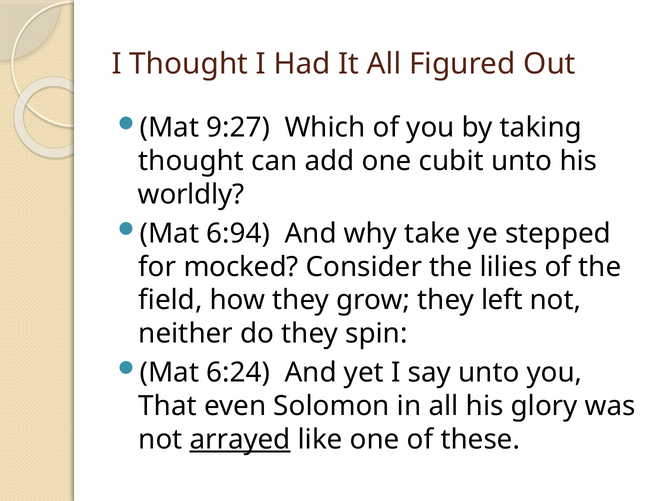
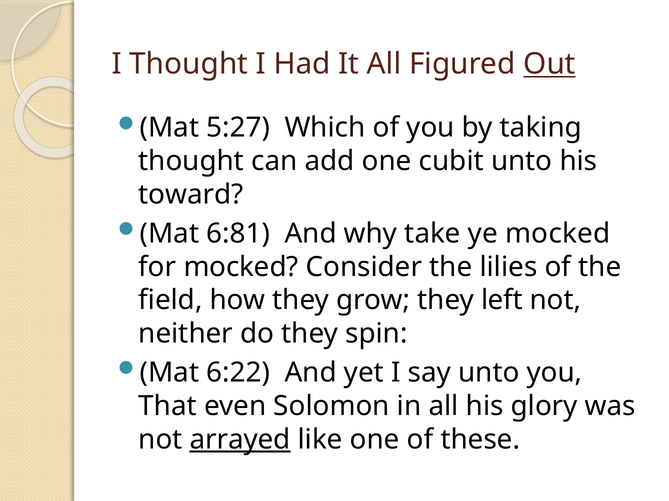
Out underline: none -> present
9:27: 9:27 -> 5:27
worldly: worldly -> toward
6:94: 6:94 -> 6:81
ye stepped: stepped -> mocked
6:24: 6:24 -> 6:22
